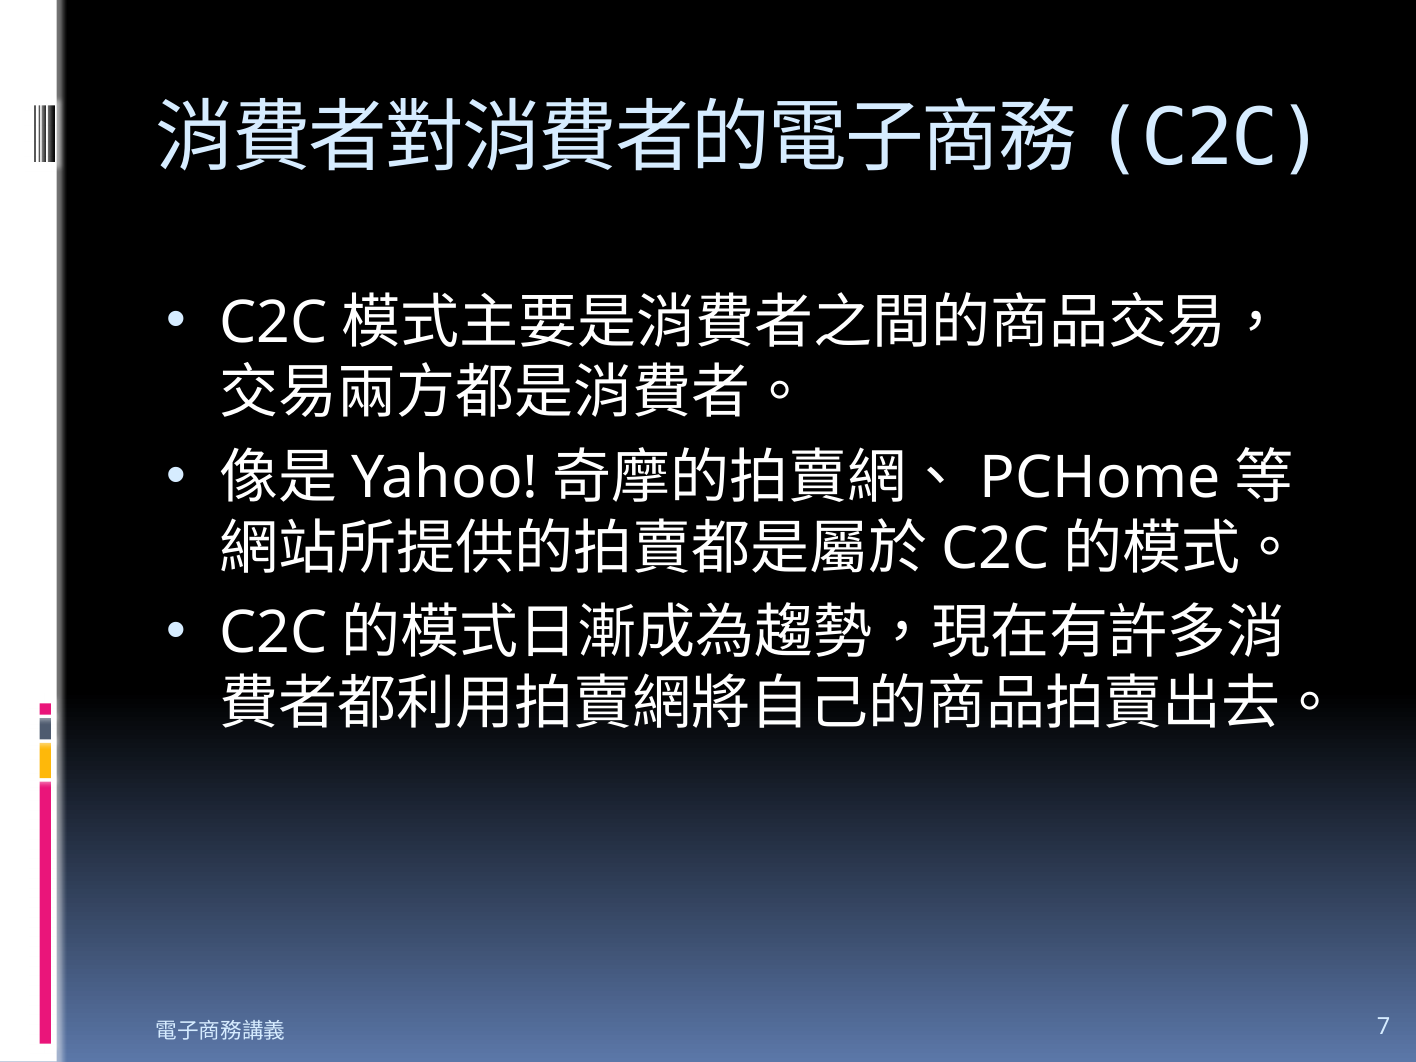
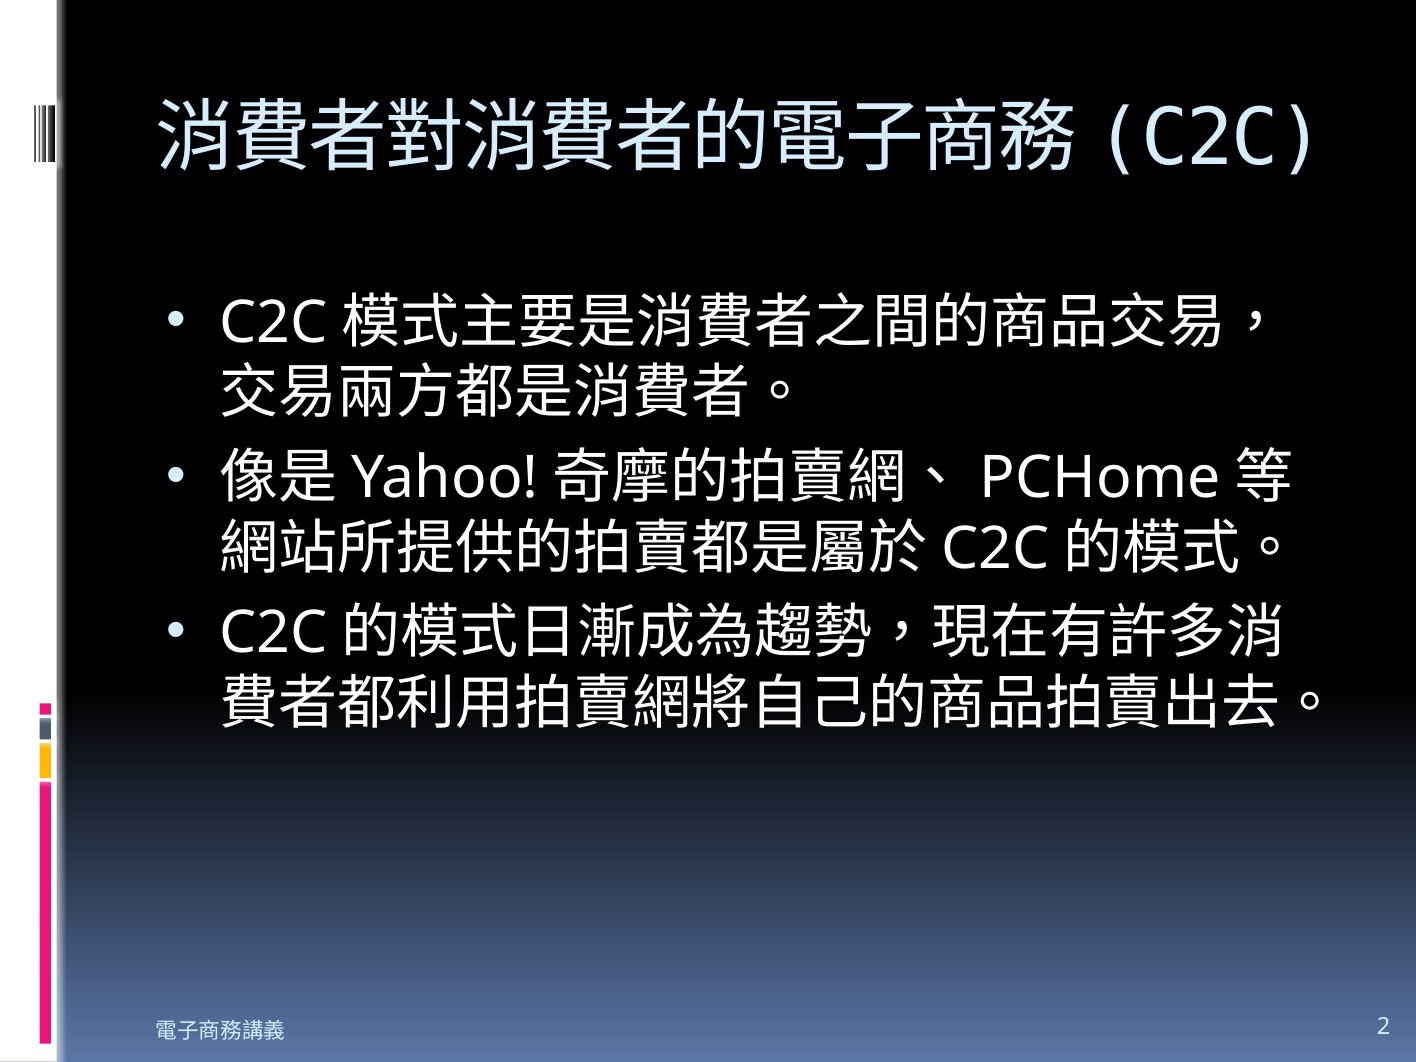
7: 7 -> 2
